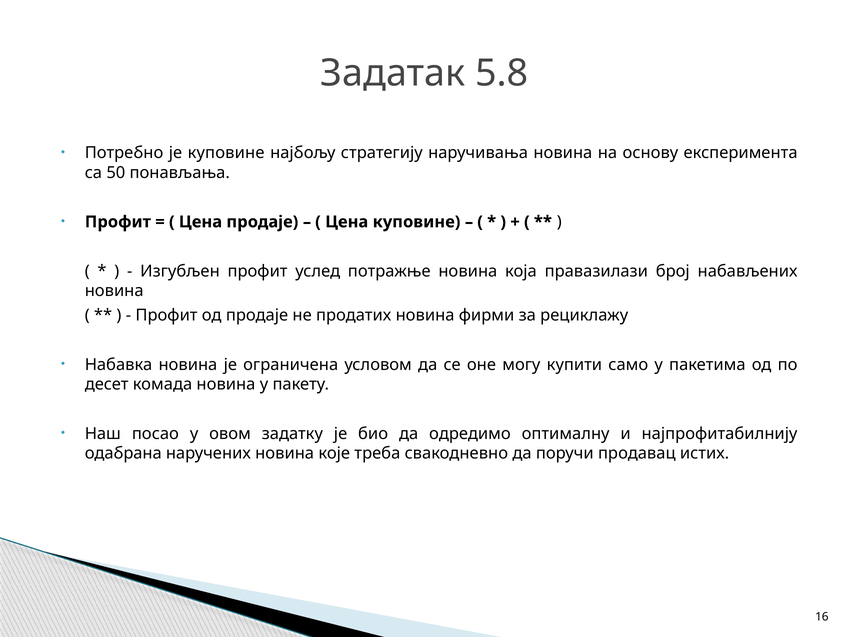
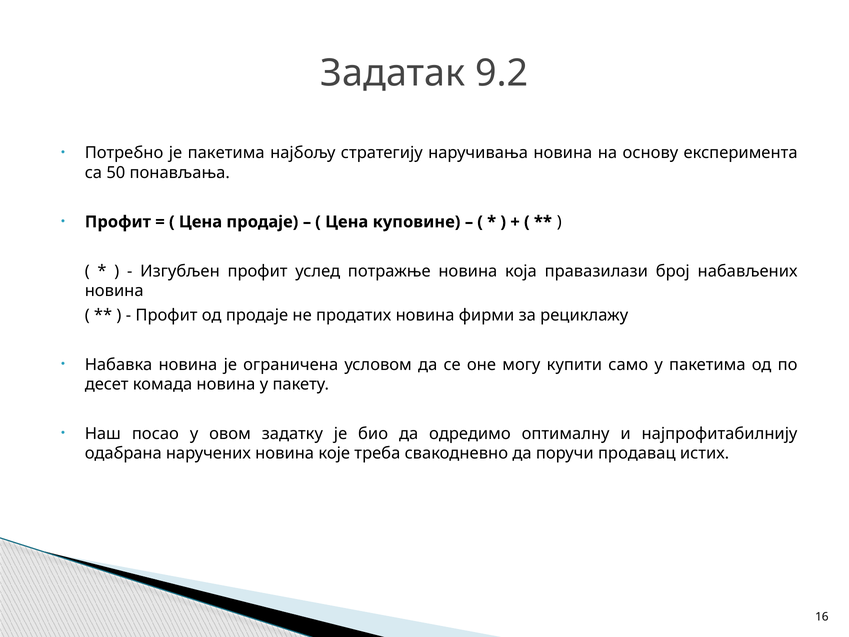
5.8: 5.8 -> 9.2
је куповине: куповине -> пакетима
